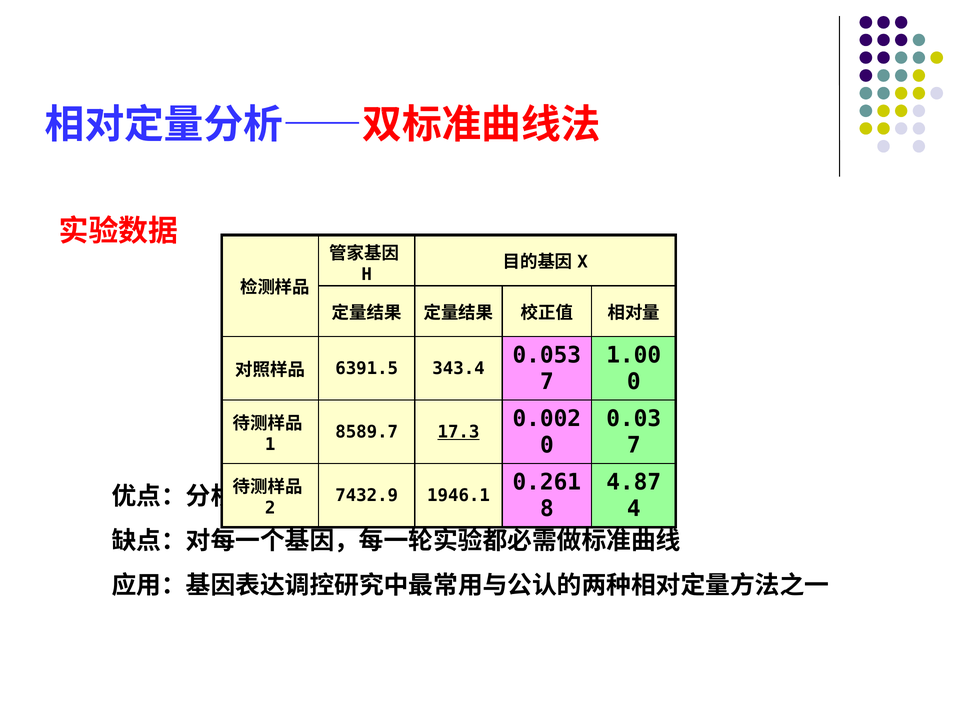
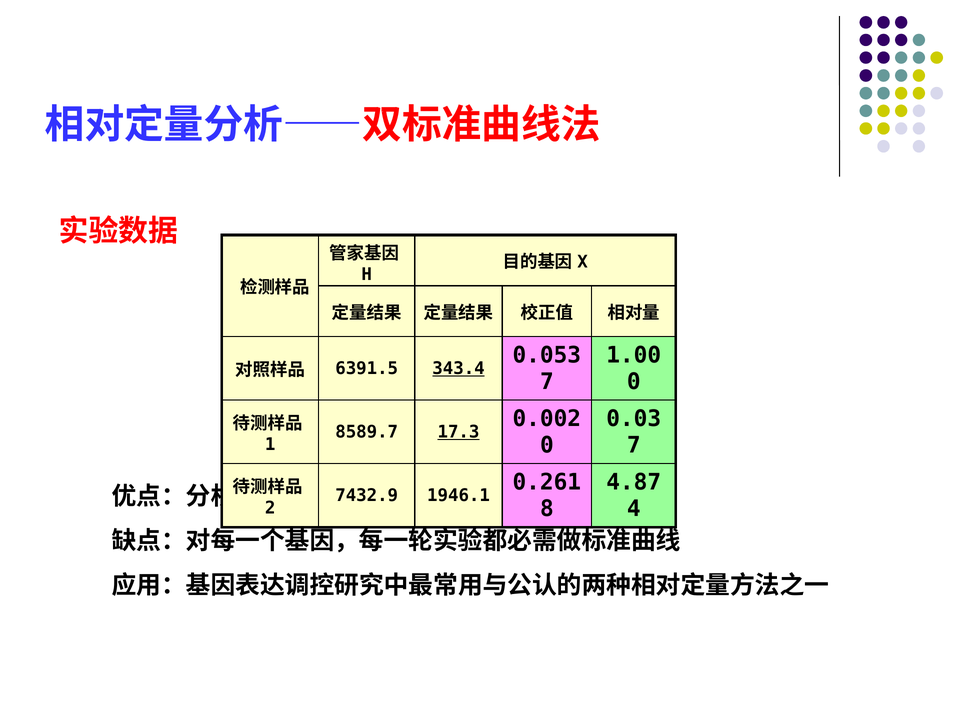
343.4 underline: none -> present
